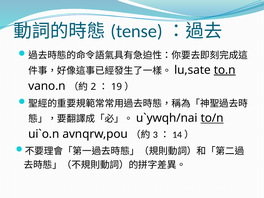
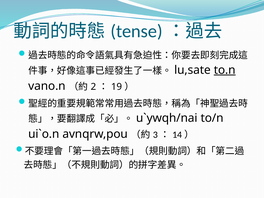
to/n underline: present -> none
